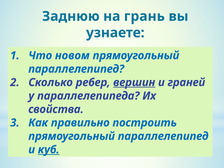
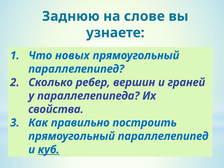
грань: грань -> слове
новом: новом -> новых
вершин underline: present -> none
